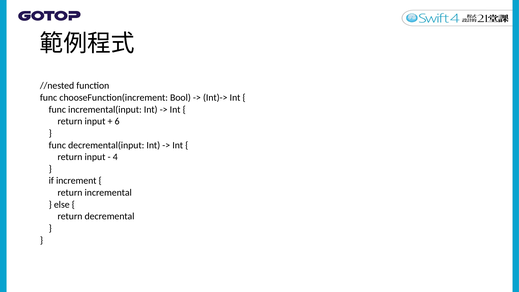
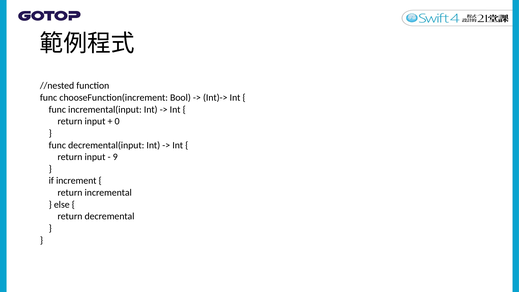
6: 6 -> 0
4: 4 -> 9
